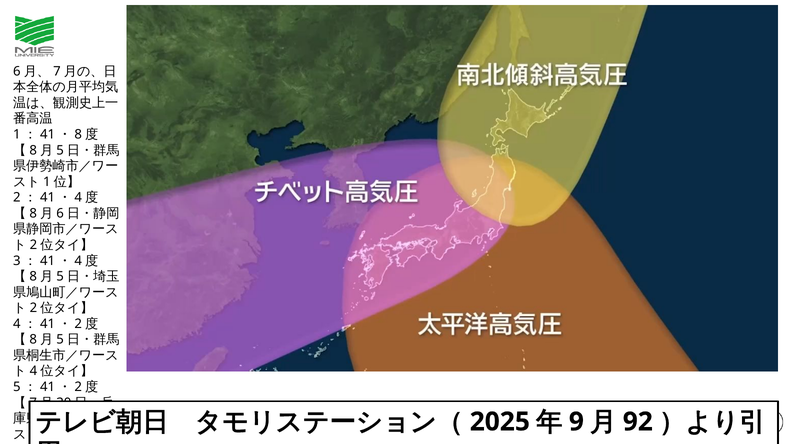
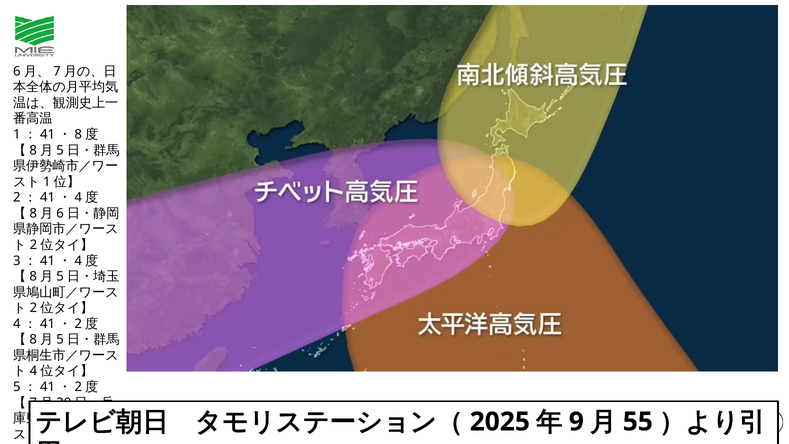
92: 92 -> 55
